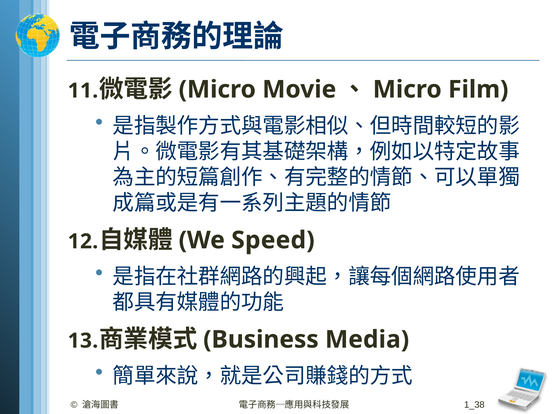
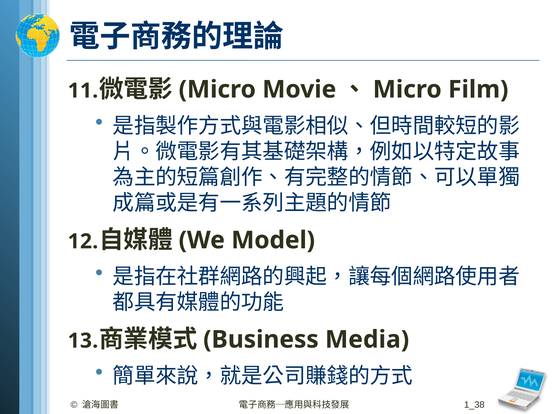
Speed: Speed -> Model
